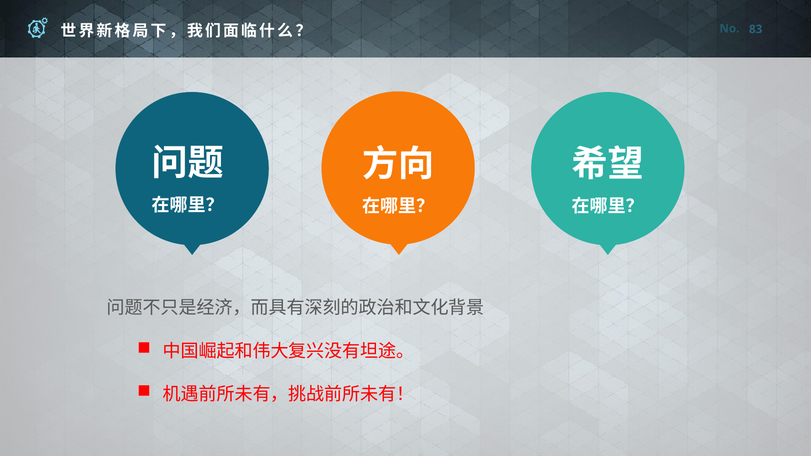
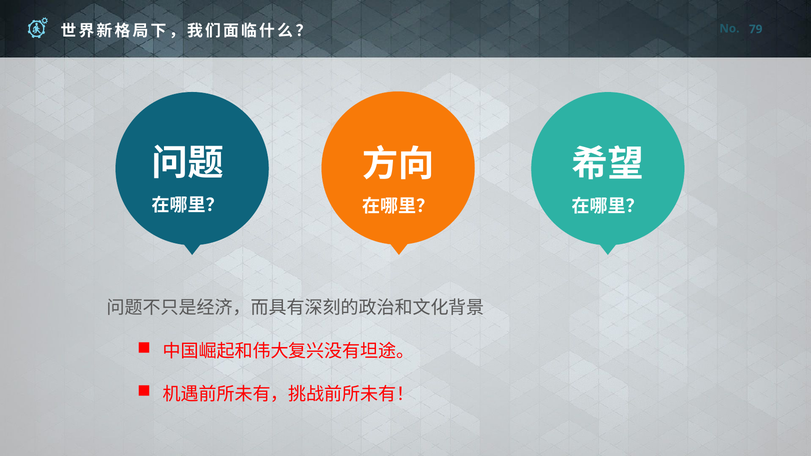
83: 83 -> 79
